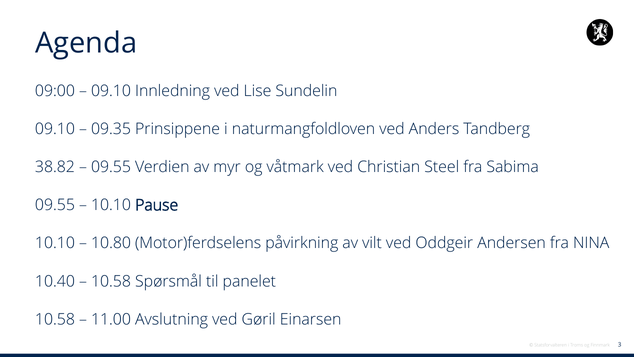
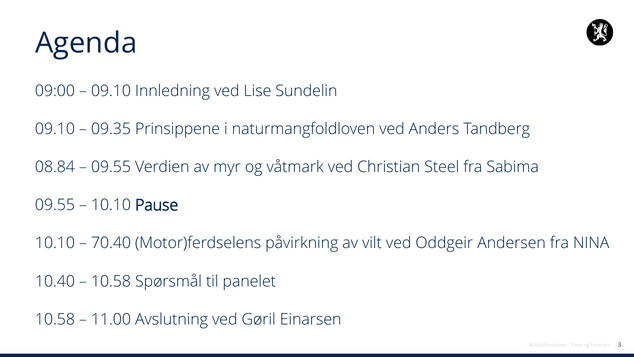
38.82: 38.82 -> 08.84
10.80: 10.80 -> 70.40
